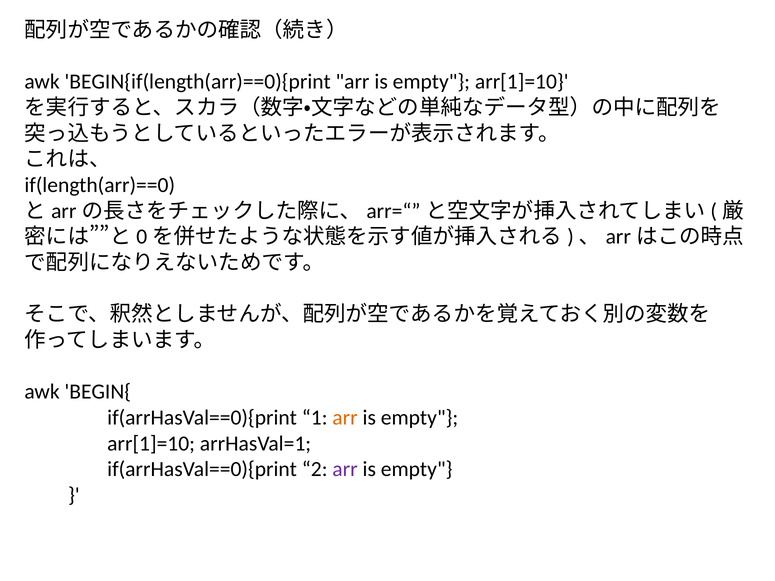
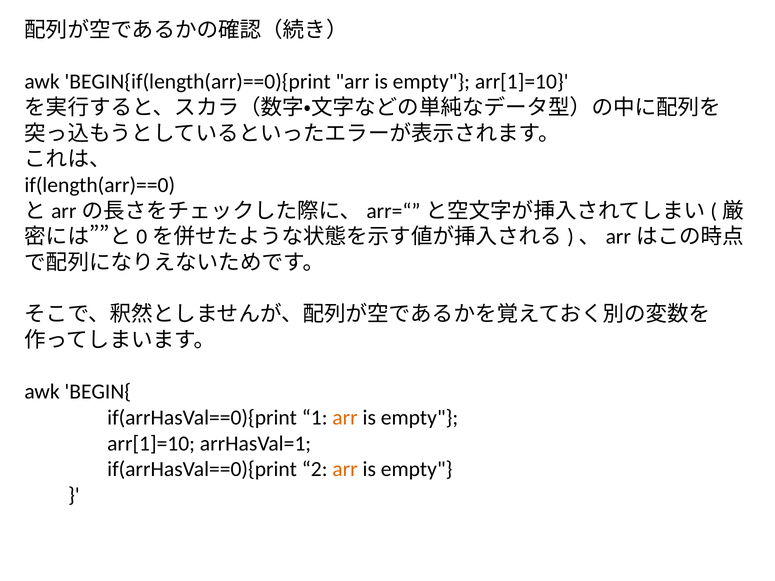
arr at (345, 470) colour: purple -> orange
